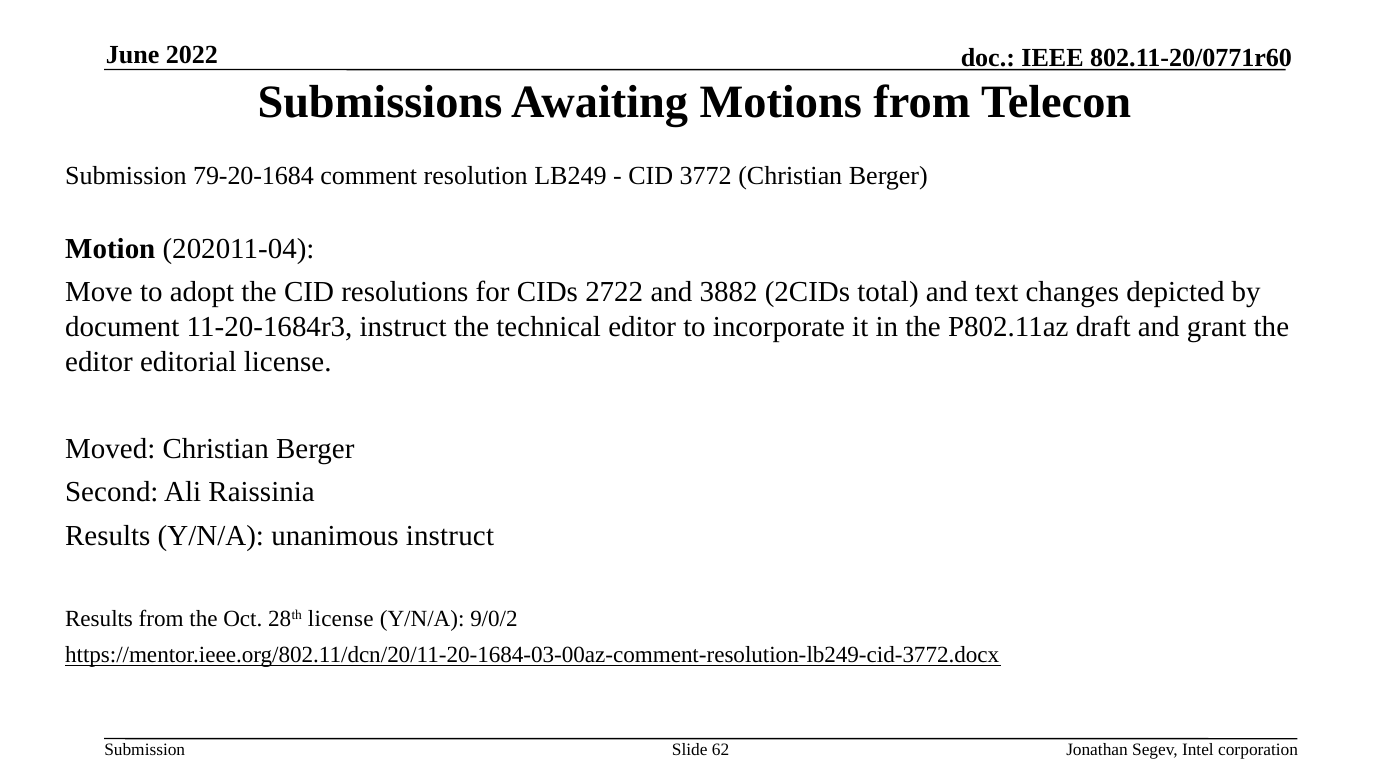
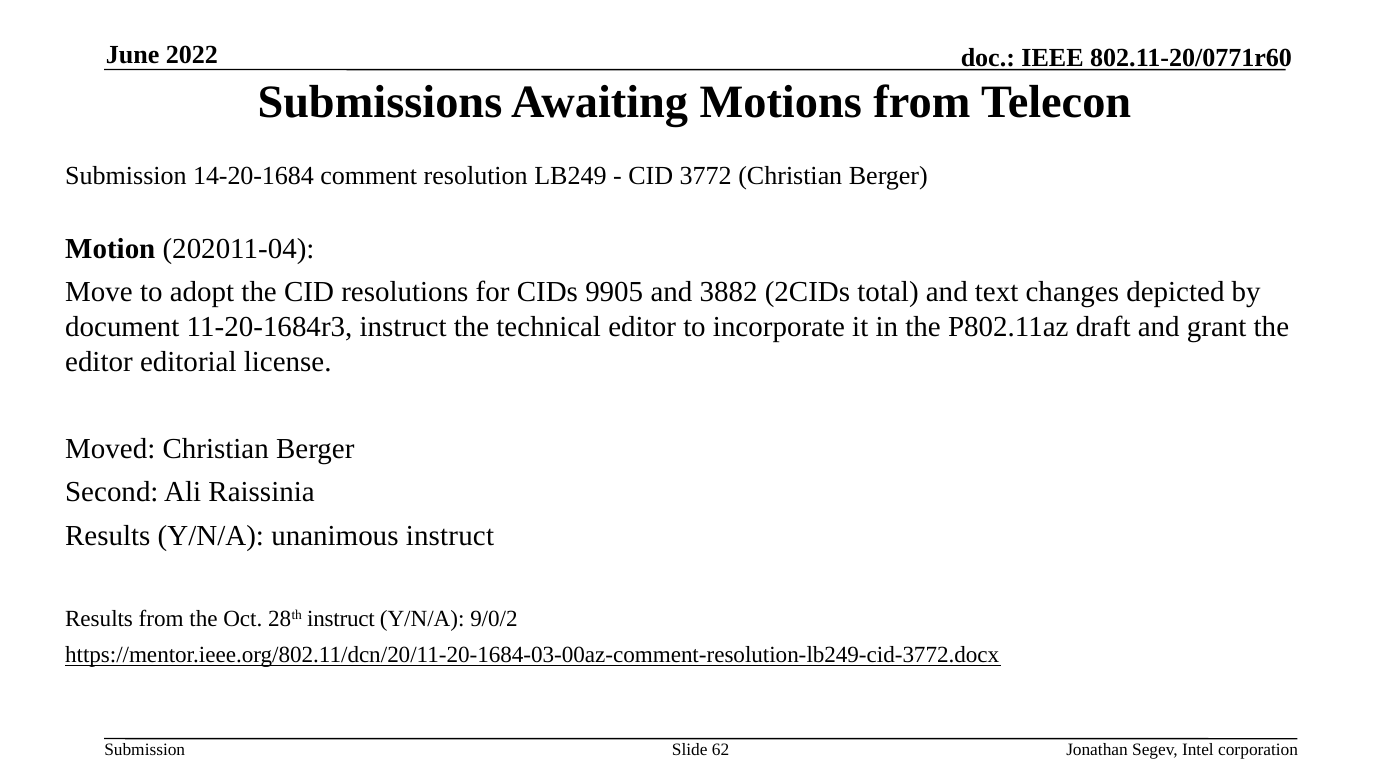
79-20-1684: 79-20-1684 -> 14-20-1684
2722: 2722 -> 9905
28th license: license -> instruct
